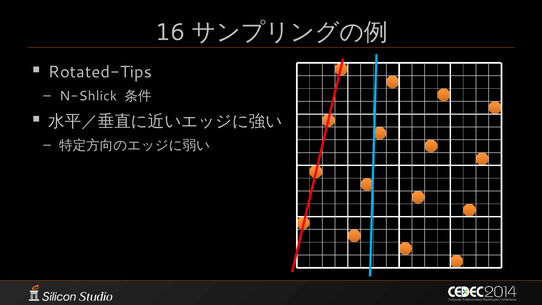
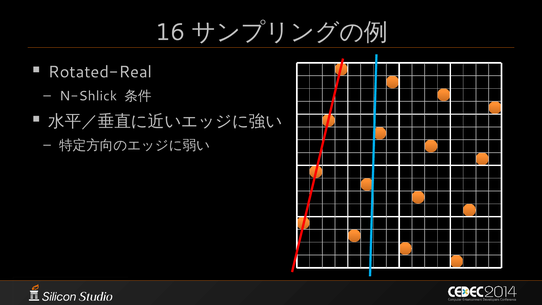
Rotated-Tips: Rotated-Tips -> Rotated-Real
